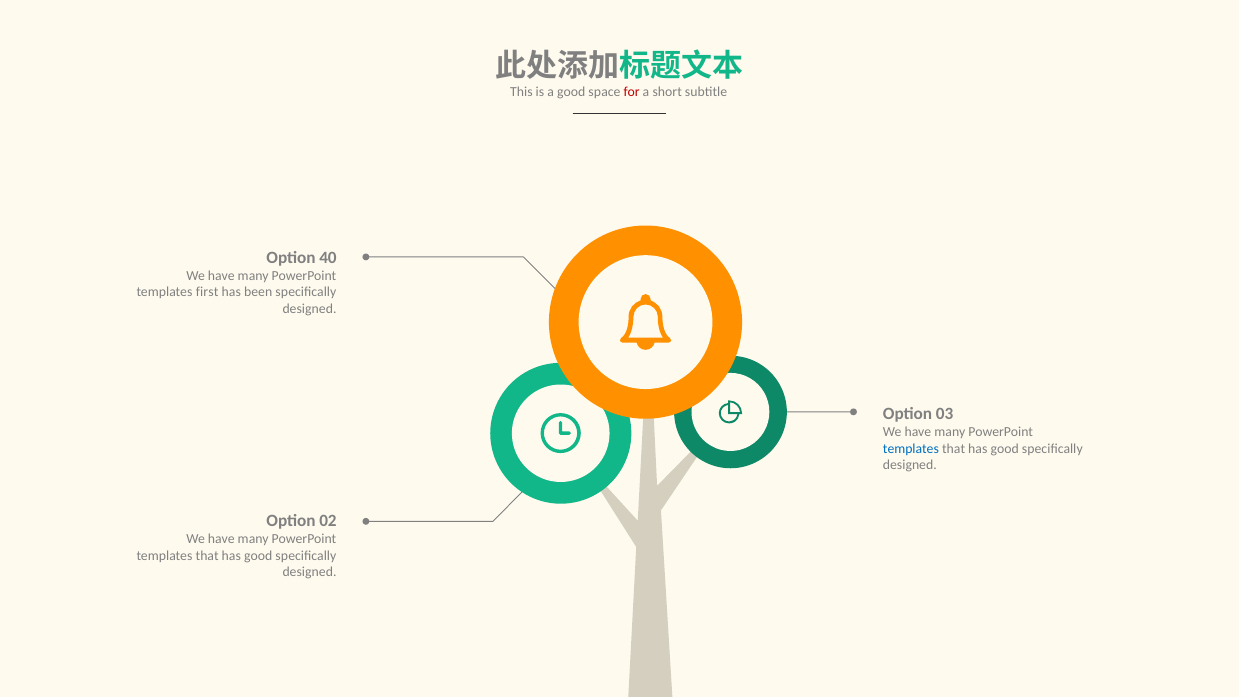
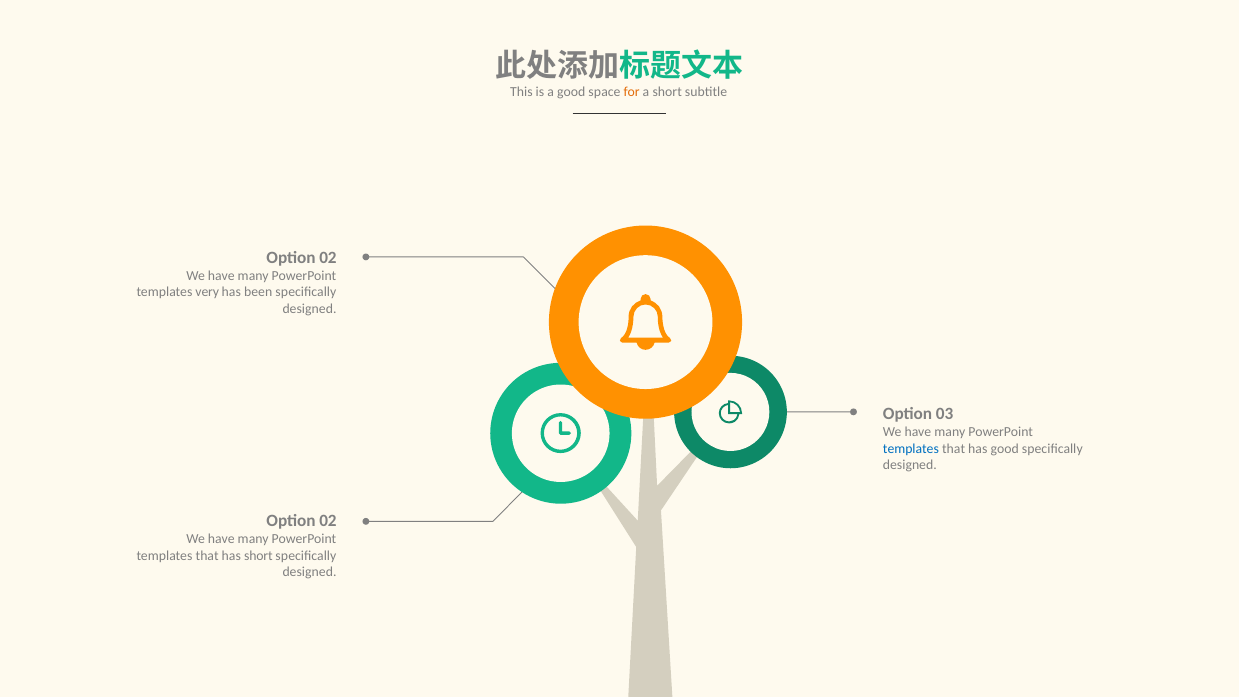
for colour: red -> orange
40 at (328, 257): 40 -> 02
first: first -> very
good at (258, 556): good -> short
